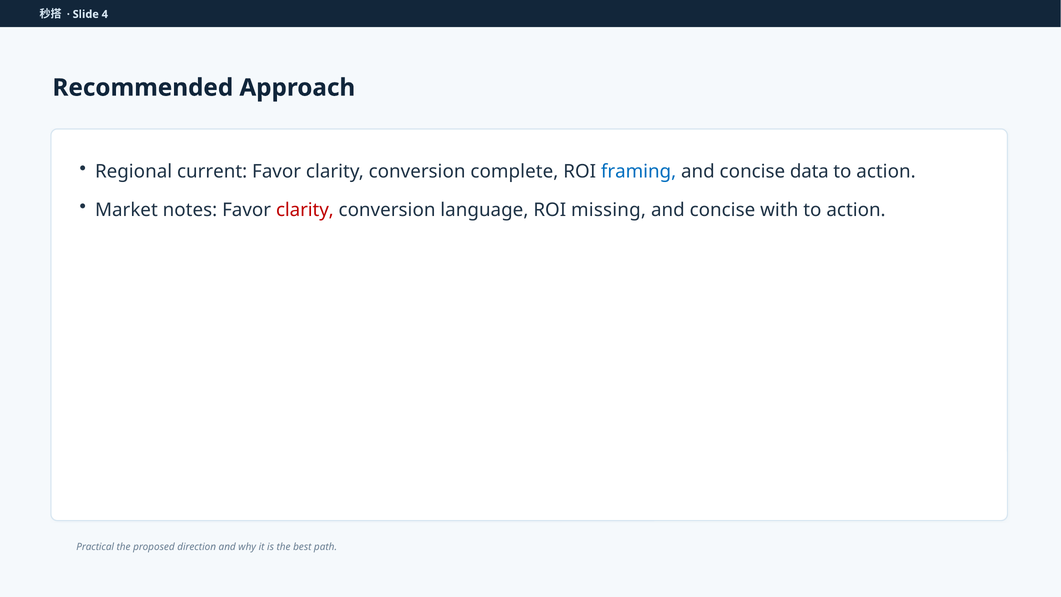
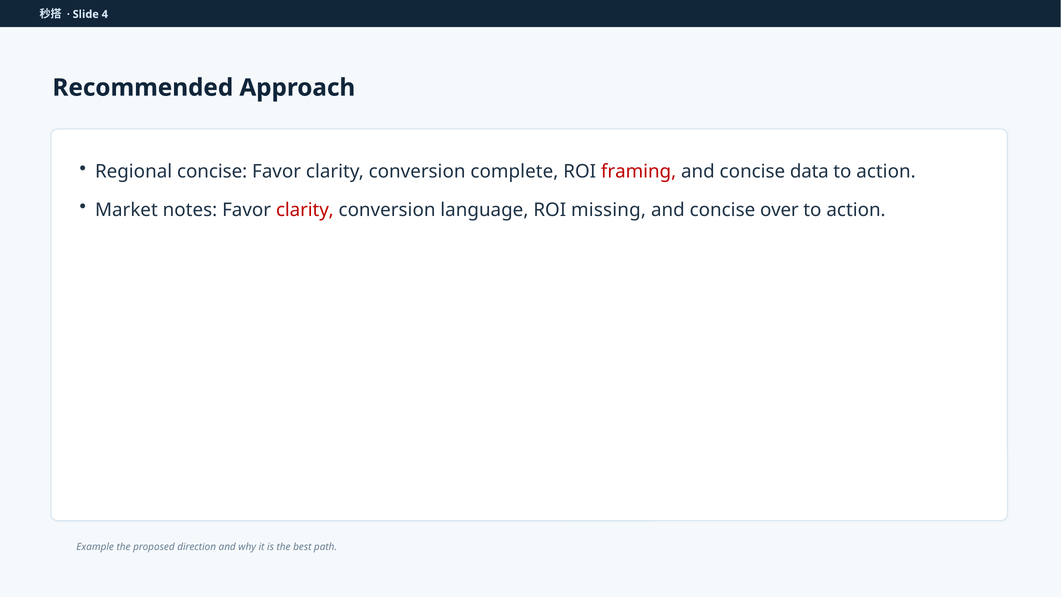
Regional current: current -> concise
framing colour: blue -> red
with: with -> over
Practical: Practical -> Example
